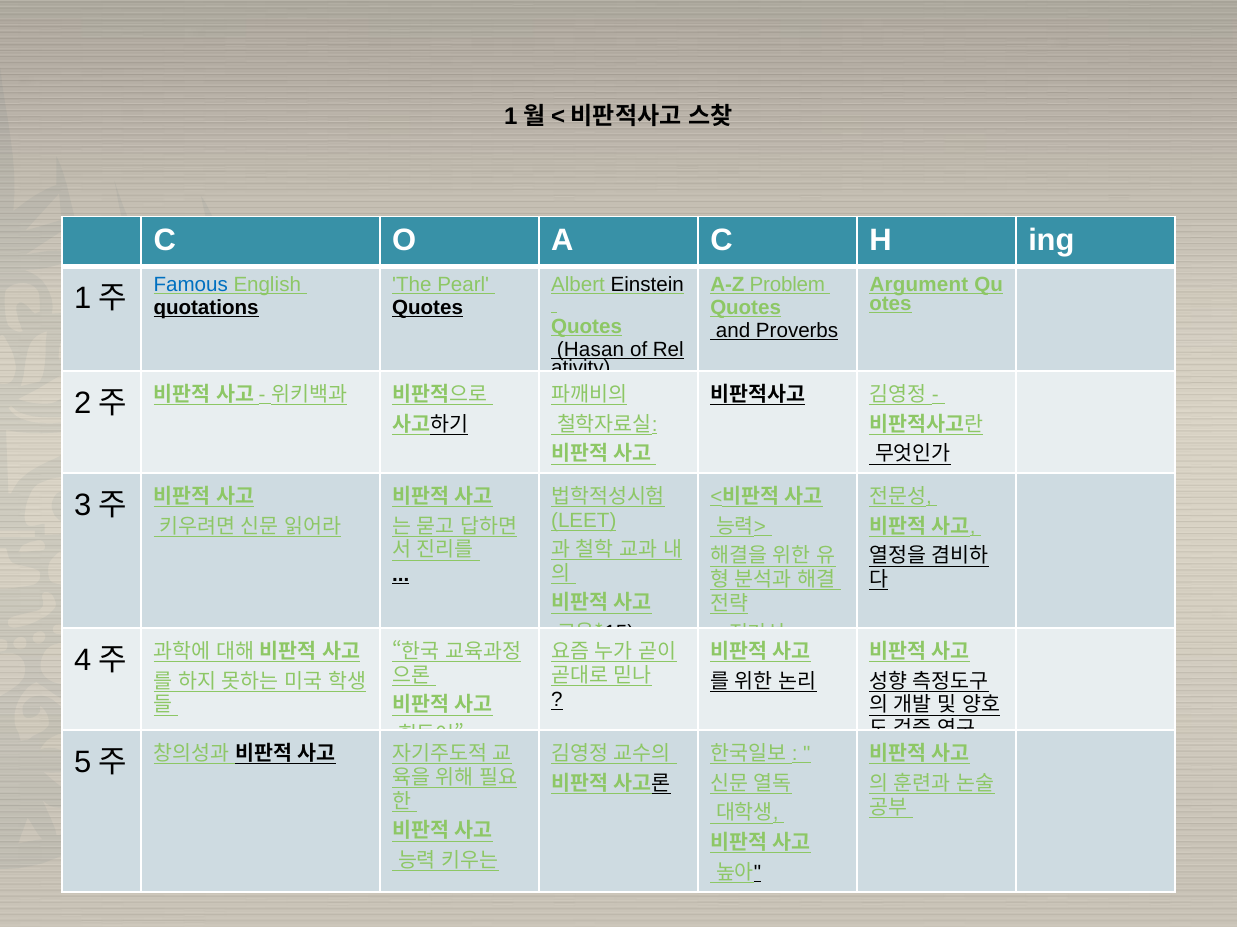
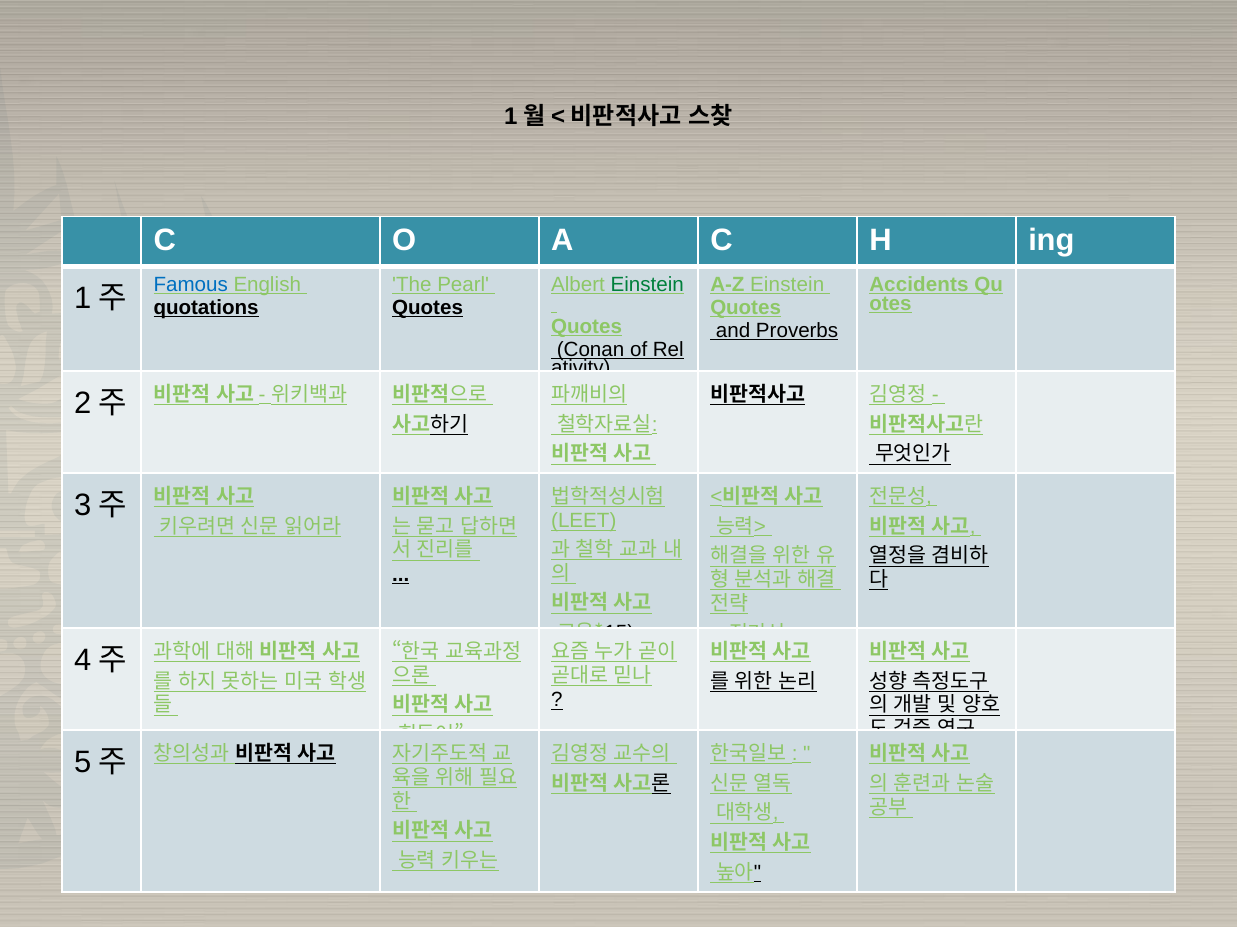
Einstein at (647, 285) colour: black -> green
A-Z Problem: Problem -> Einstein
Argument: Argument -> Accidents
Hasan: Hasan -> Conan
